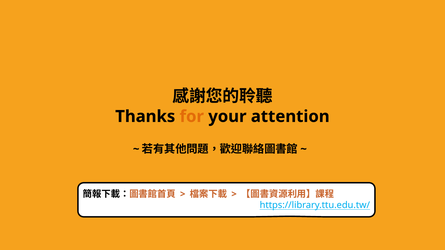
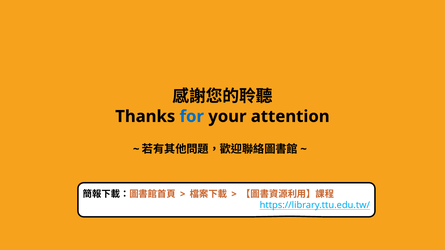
for colour: orange -> blue
